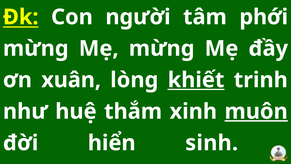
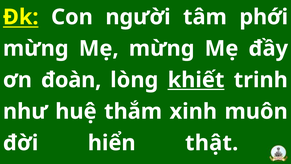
xuân: xuân -> đoàn
muôn underline: present -> none
sinh: sinh -> thật
